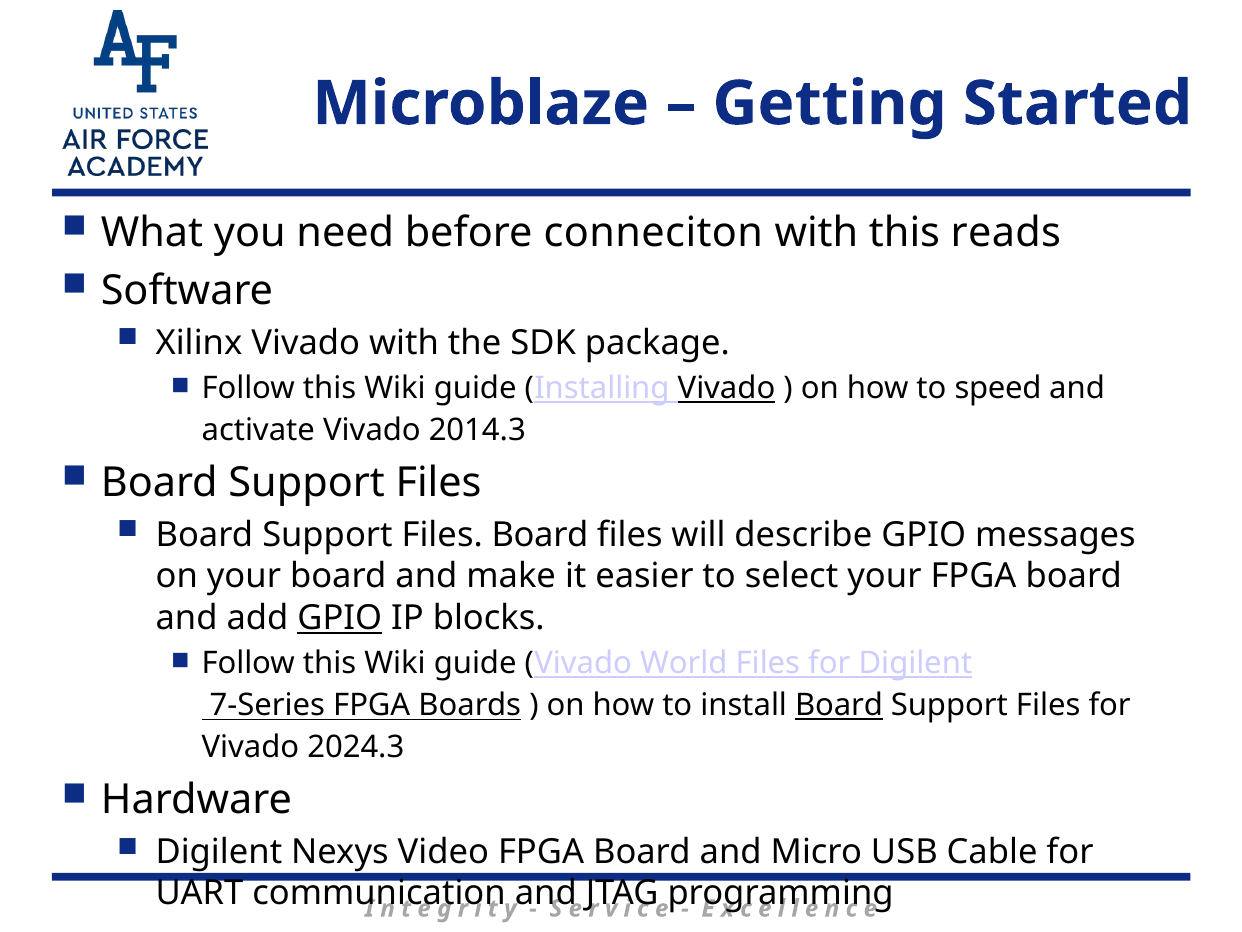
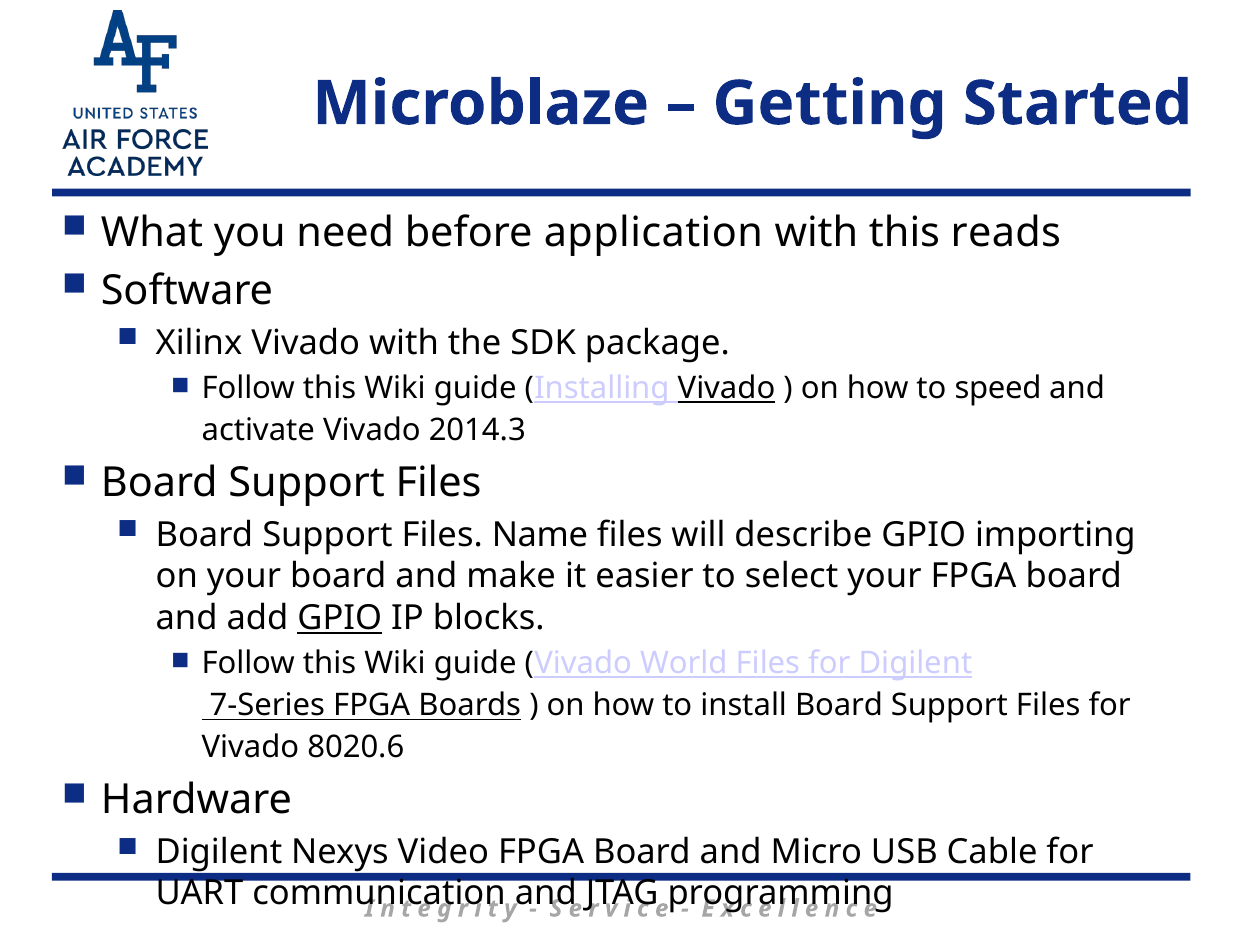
conneciton: conneciton -> application
Files Board: Board -> Name
messages: messages -> importing
Board at (839, 705) underline: present -> none
2024.3: 2024.3 -> 8020.6
